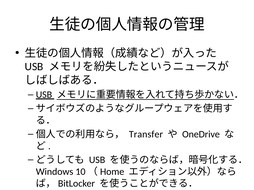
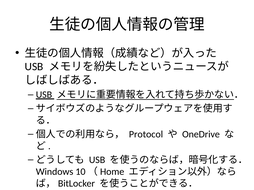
Transfer: Transfer -> Protocol
